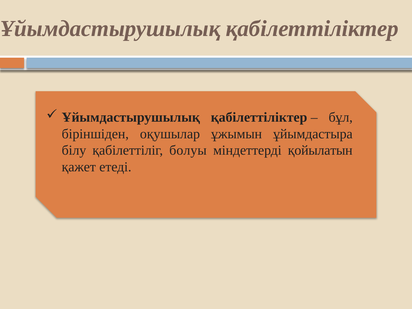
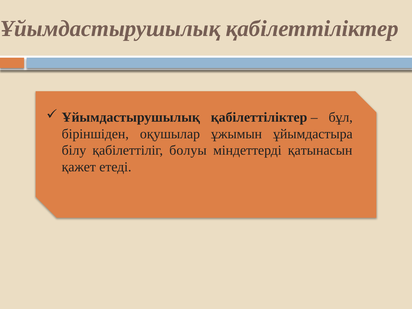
қойылатын: қойылатын -> қaтынaсын
